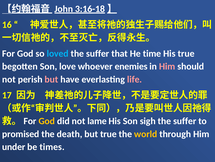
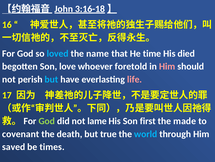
suffer at (98, 53): suffer -> name
His true: true -> died
enemies: enemies -> foretold
but at (51, 79) colour: pink -> light blue
God at (47, 121) colour: yellow -> light green
sigh: sigh -> first
suffer at (185, 121): suffer -> made
promised: promised -> covenant
world colour: yellow -> light blue
under: under -> saved
